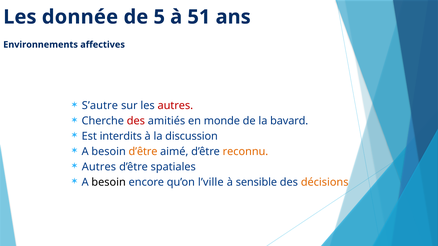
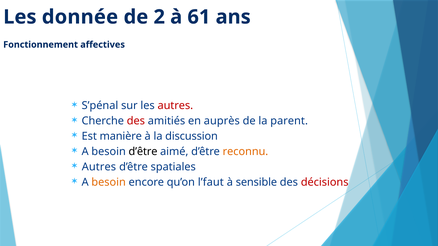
5: 5 -> 2
51: 51 -> 61
Environnements: Environnements -> Fonctionnement
S’autre: S’autre -> S’pénal
monde: monde -> auprès
bavard: bavard -> parent
interdits: interdits -> manière
d’être at (143, 152) colour: orange -> black
besoin at (109, 182) colour: black -> orange
l’ville: l’ville -> l’faut
décisions colour: orange -> red
